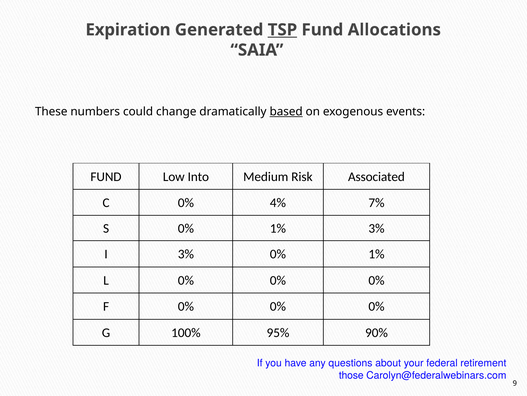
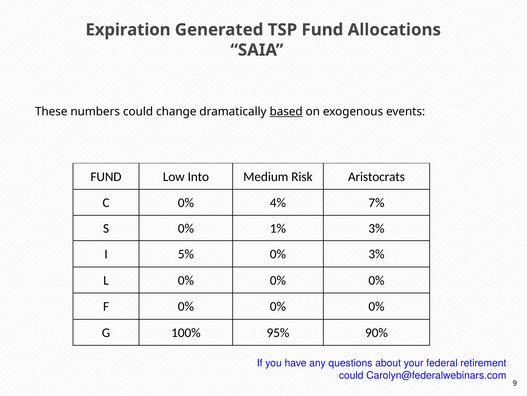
TSP underline: present -> none
Associated: Associated -> Aristocrats
I 3%: 3% -> 5%
1% at (376, 254): 1% -> 3%
those at (351, 375): those -> could
